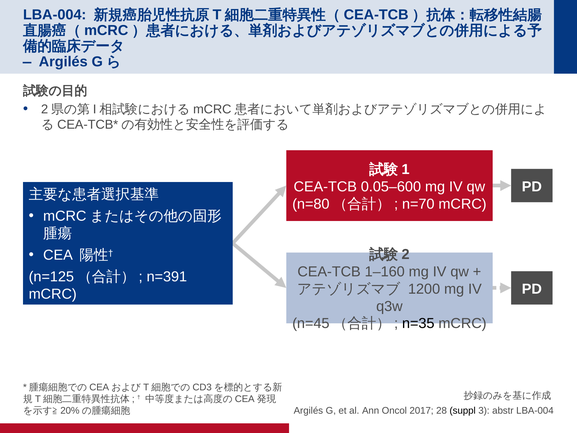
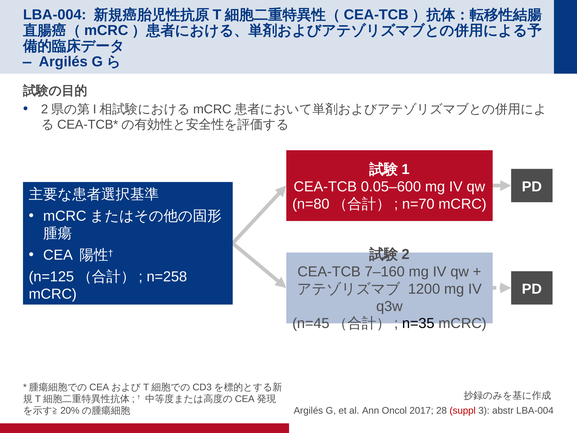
1–160: 1–160 -> 7–160
n=391: n=391 -> n=258
suppl colour: black -> red
